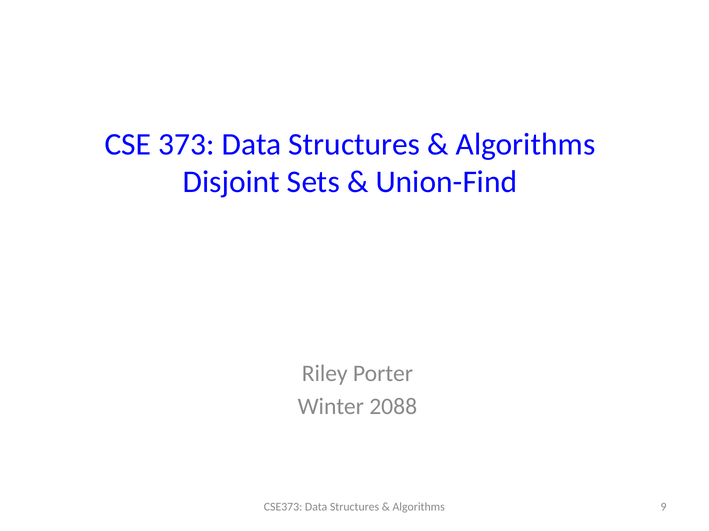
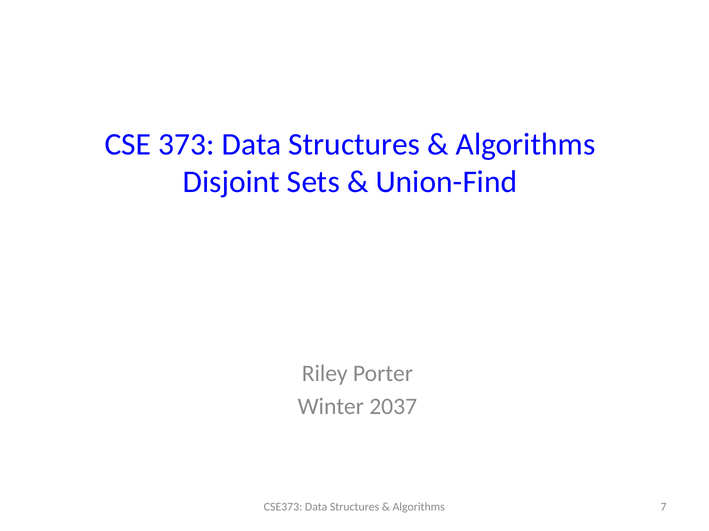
2088: 2088 -> 2037
9: 9 -> 7
